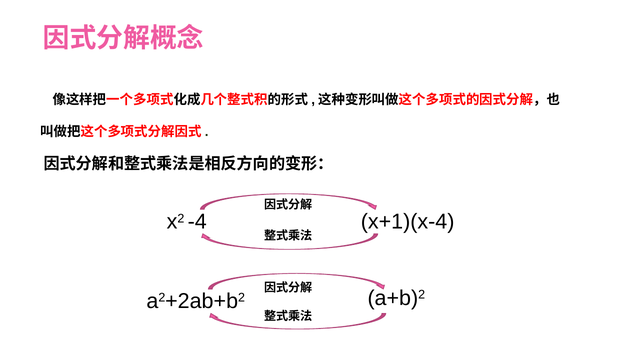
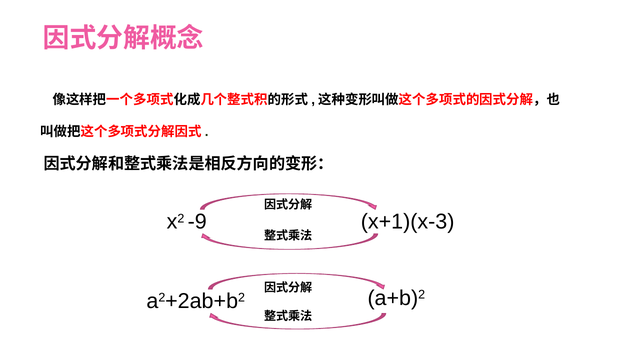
-4: -4 -> -9
x+1)(x-4: x+1)(x-4 -> x+1)(x-3
